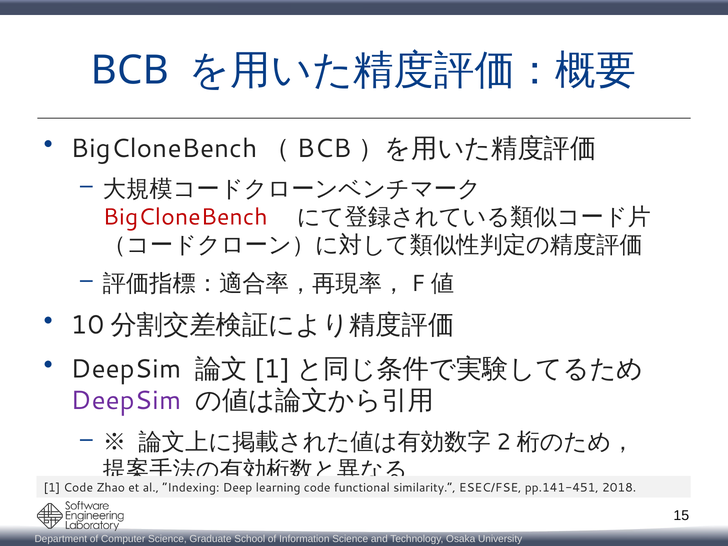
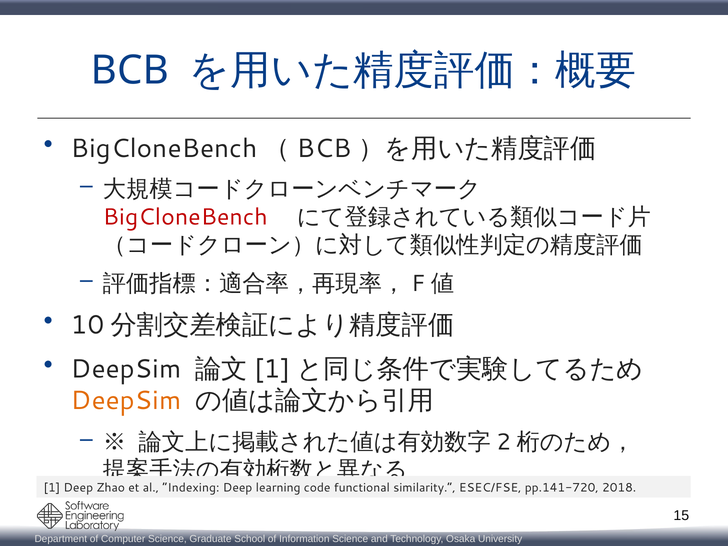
DeepSim at (126, 401) colour: purple -> orange
1 Code: Code -> Deep
pp.141-451: pp.141-451 -> pp.141-720
